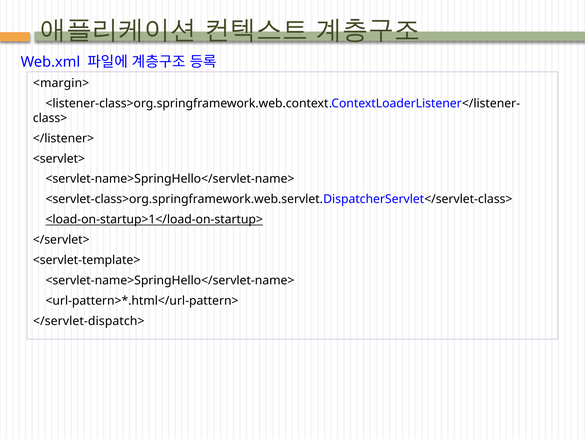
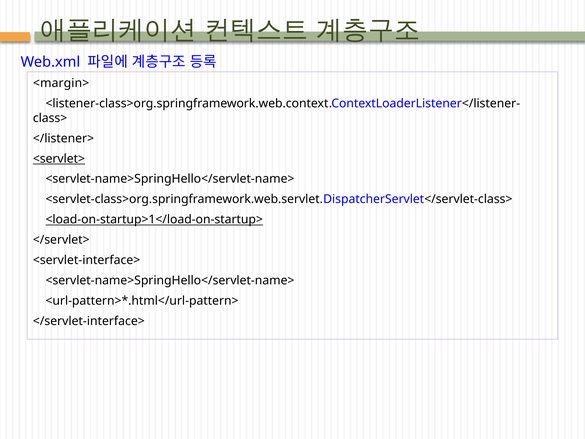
<servlet> underline: none -> present
<servlet-template>: <servlet-template> -> <servlet-interface>
</servlet-dispatch>: </servlet-dispatch> -> </servlet-interface>
